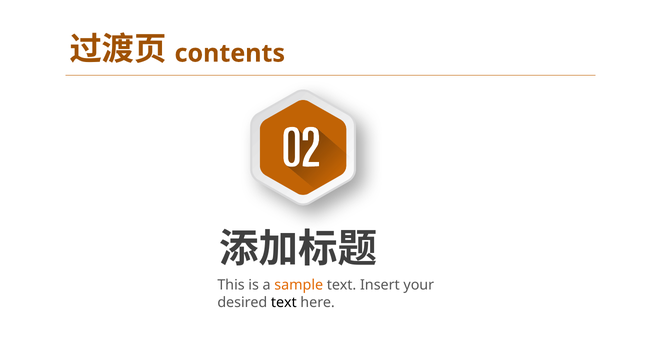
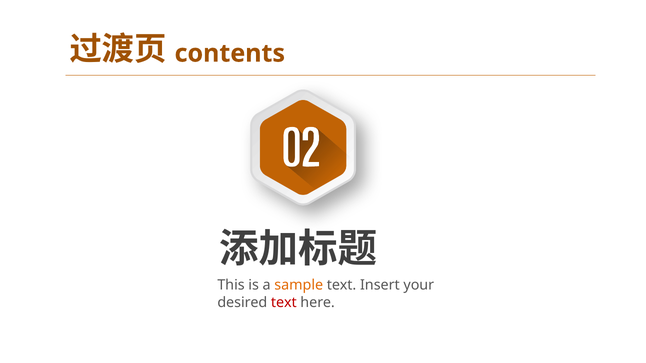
text at (284, 303) colour: black -> red
